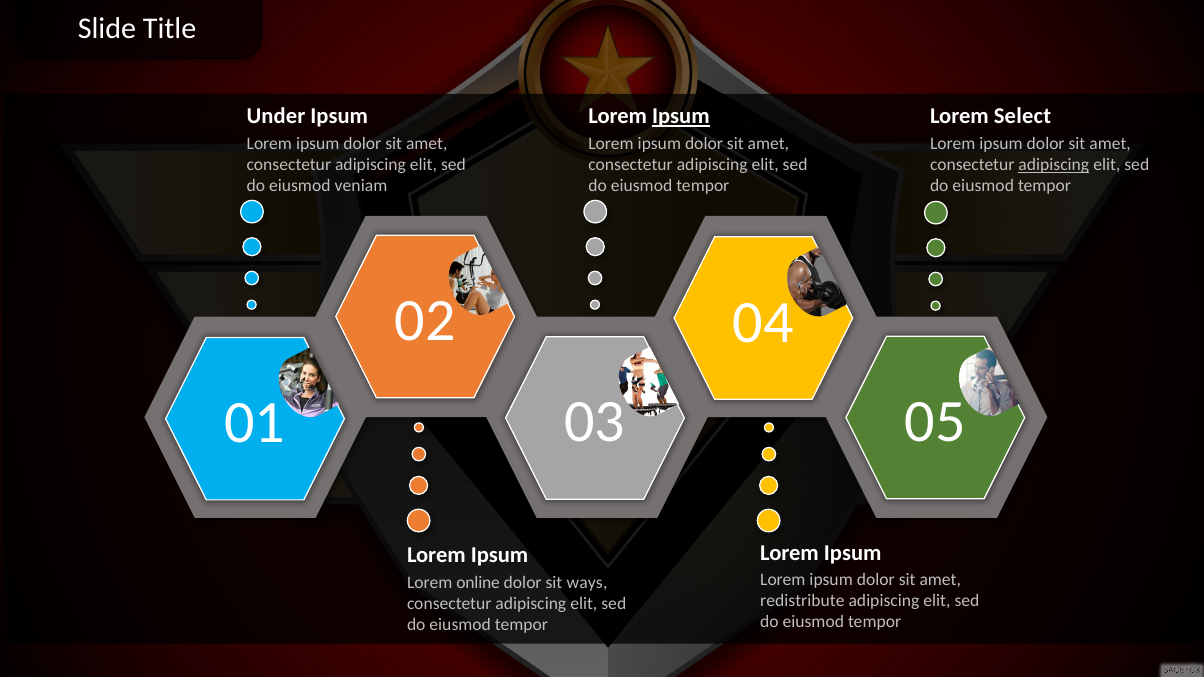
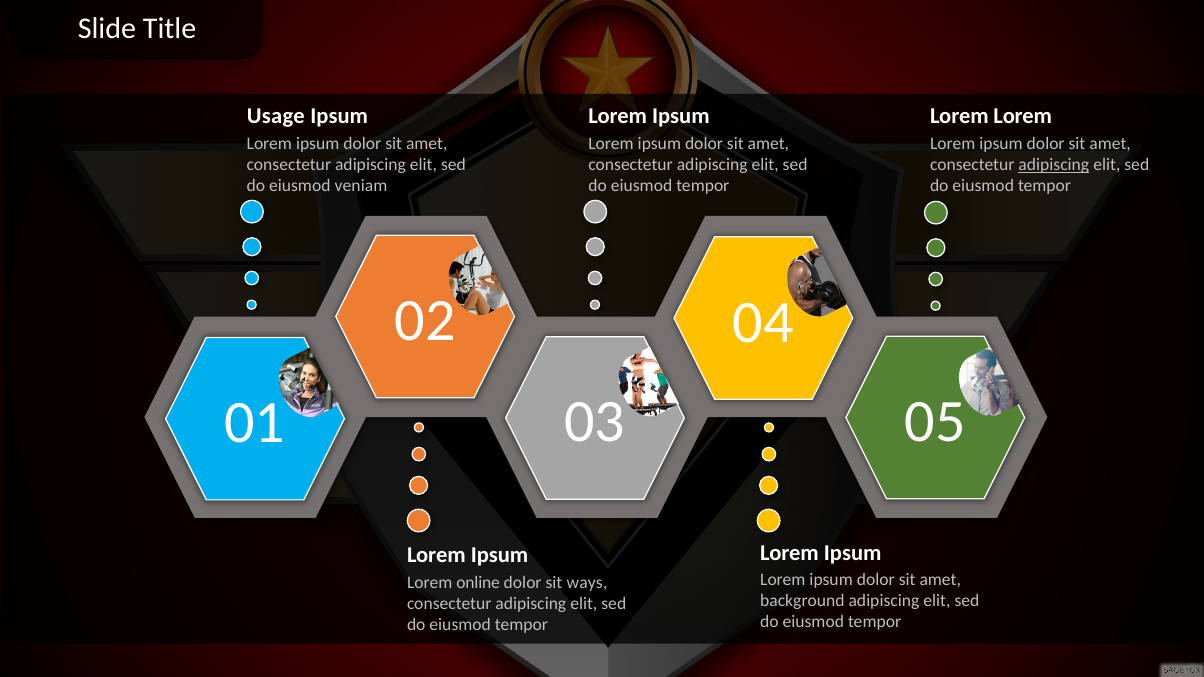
Under: Under -> Usage
Ipsum at (681, 116) underline: present -> none
Select at (1022, 116): Select -> Lorem
redistribute: redistribute -> background
